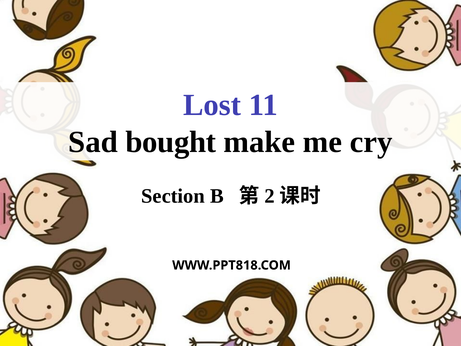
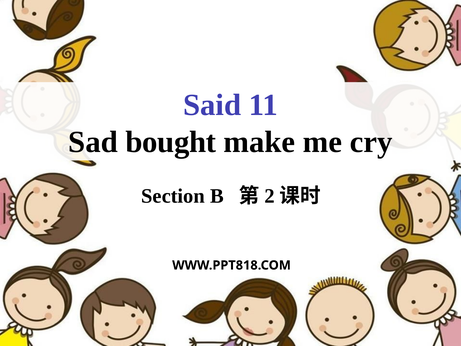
Lost: Lost -> Said
